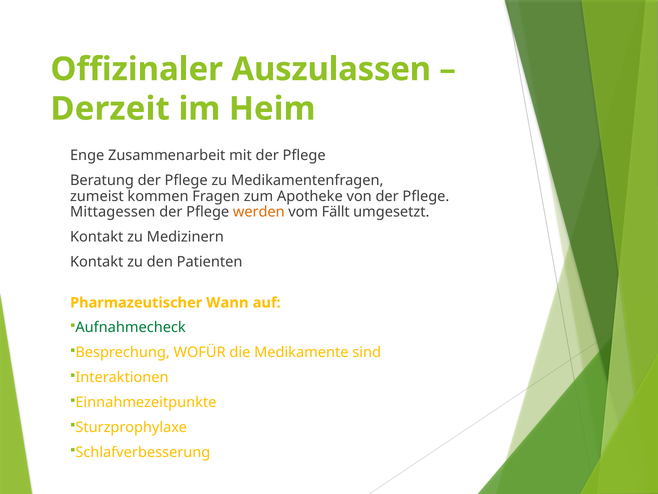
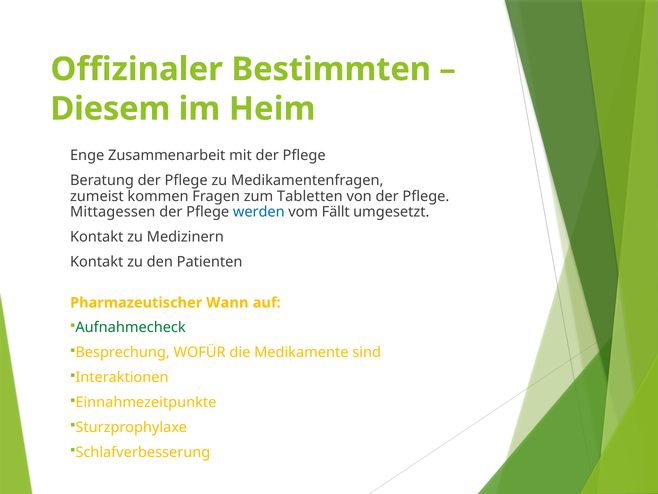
Auszulassen: Auszulassen -> Bestimmten
Derzeit: Derzeit -> Diesem
Apotheke: Apotheke -> Tabletten
werden colour: orange -> blue
